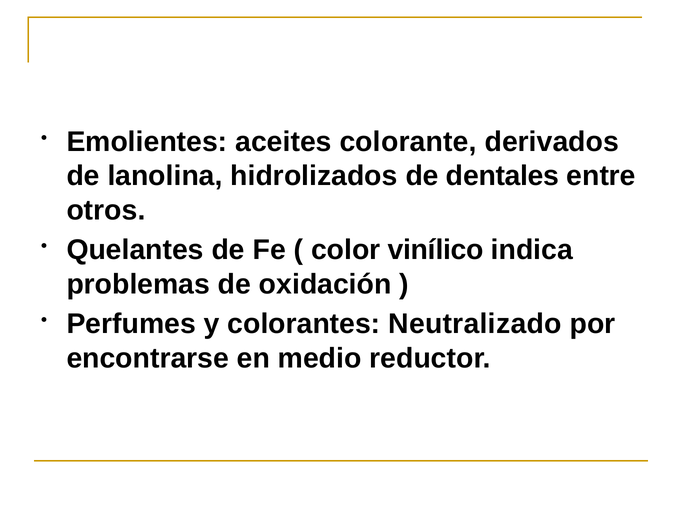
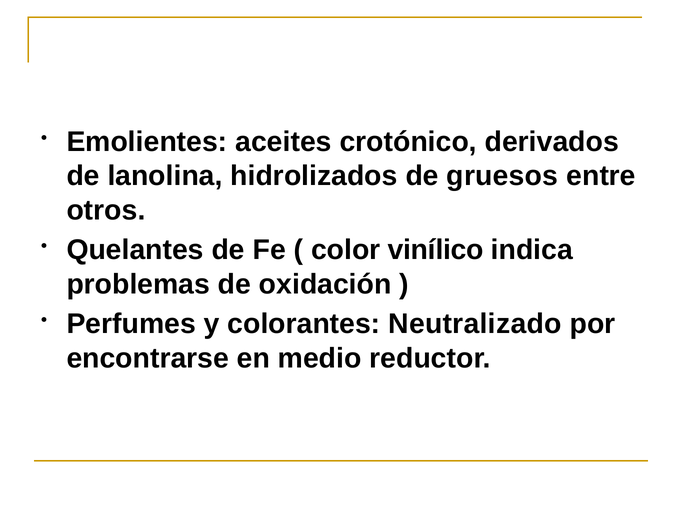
colorante: colorante -> crotónico
dentales: dentales -> gruesos
